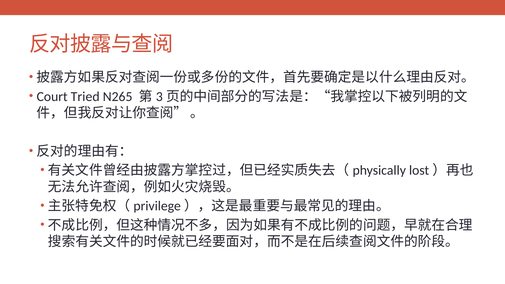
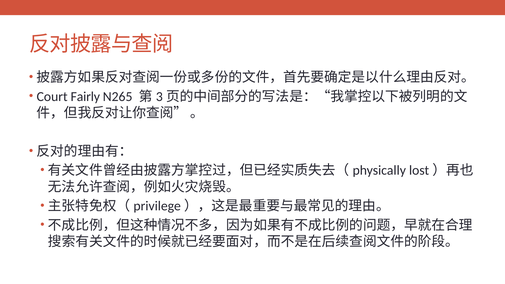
Tried: Tried -> Fairly
